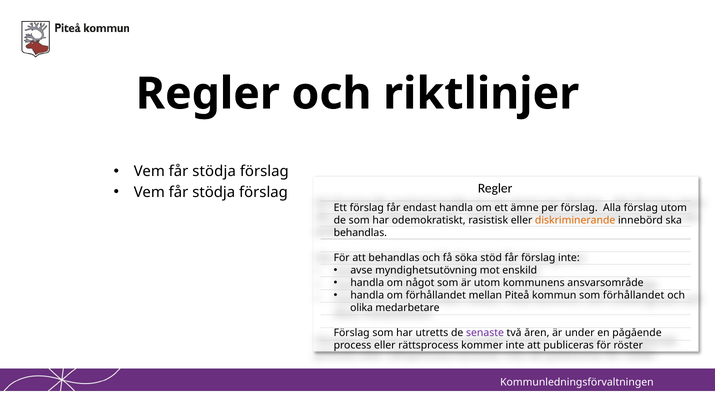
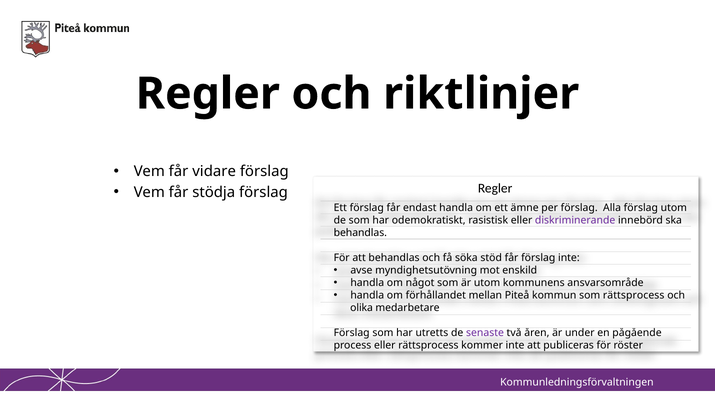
stödja at (214, 172): stödja -> vidare
diskriminerande colour: orange -> purple
som förhållandet: förhållandet -> rättsprocess
